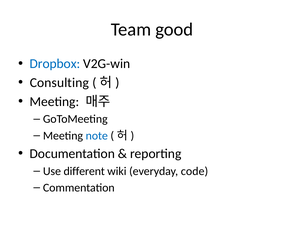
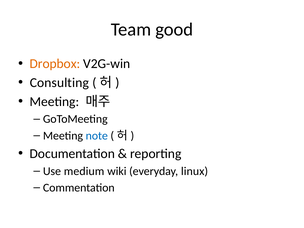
Dropbox colour: blue -> orange
different: different -> medium
code: code -> linux
